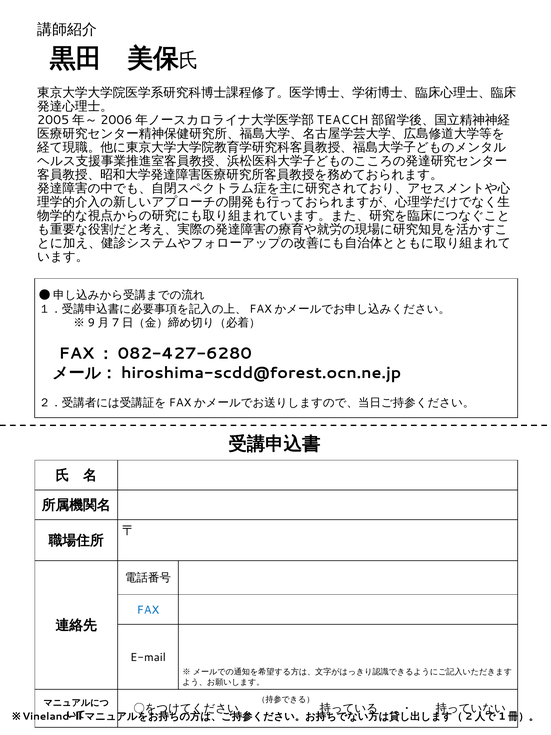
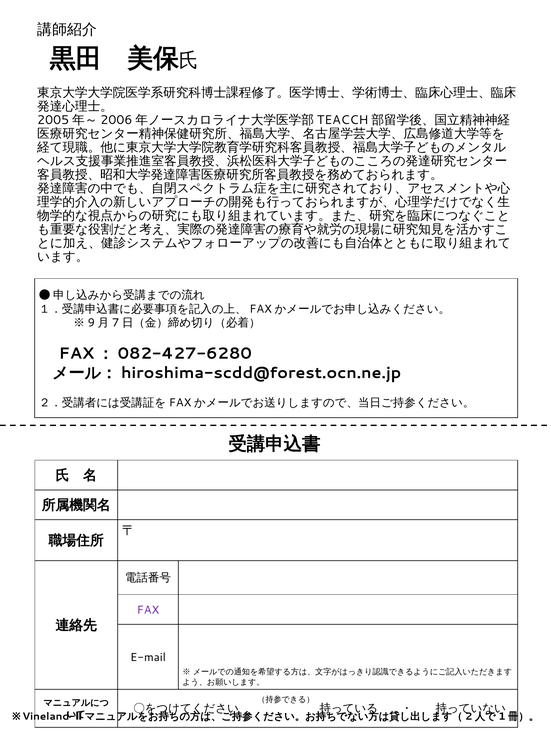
FAX colour: blue -> purple
